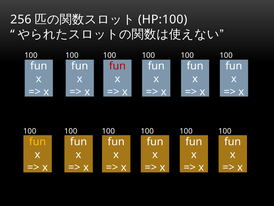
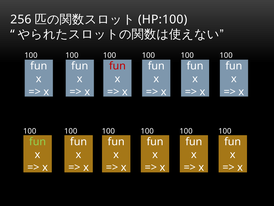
fun at (38, 141) colour: yellow -> light green
